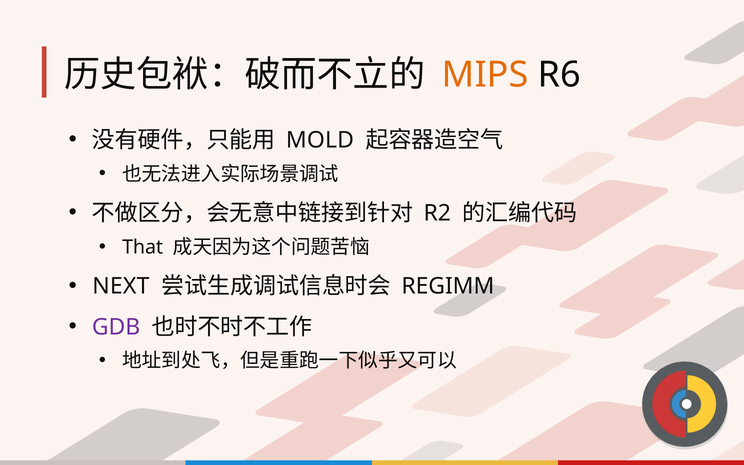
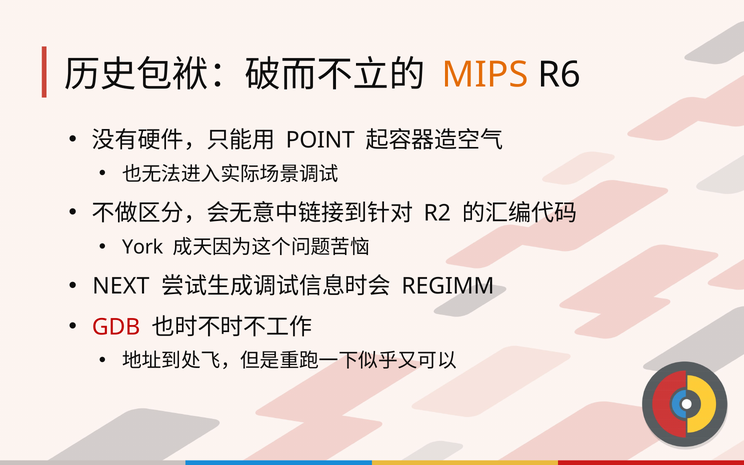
MOLD: MOLD -> POINT
That: That -> York
GDB colour: purple -> red
